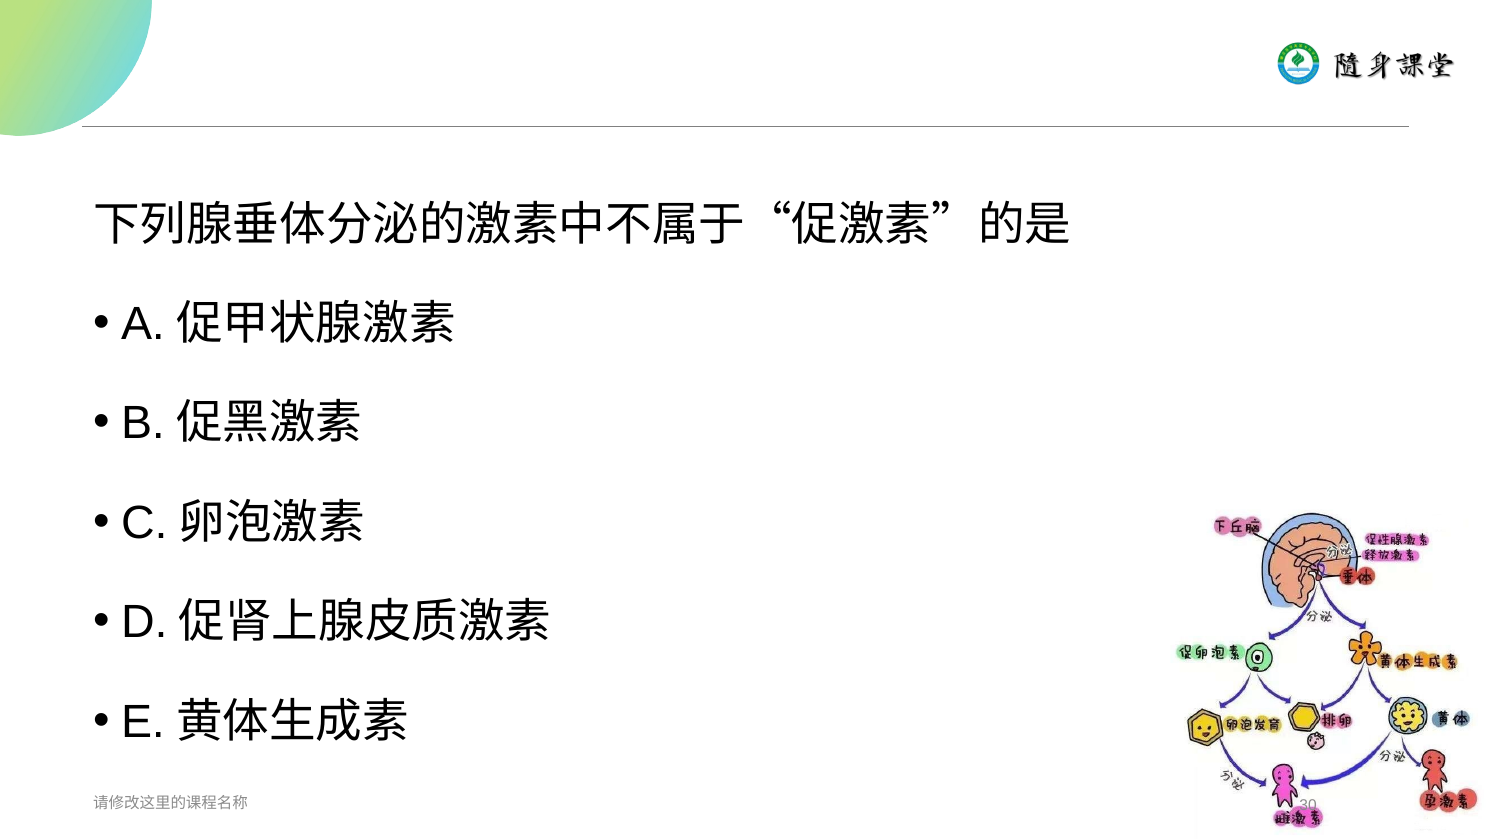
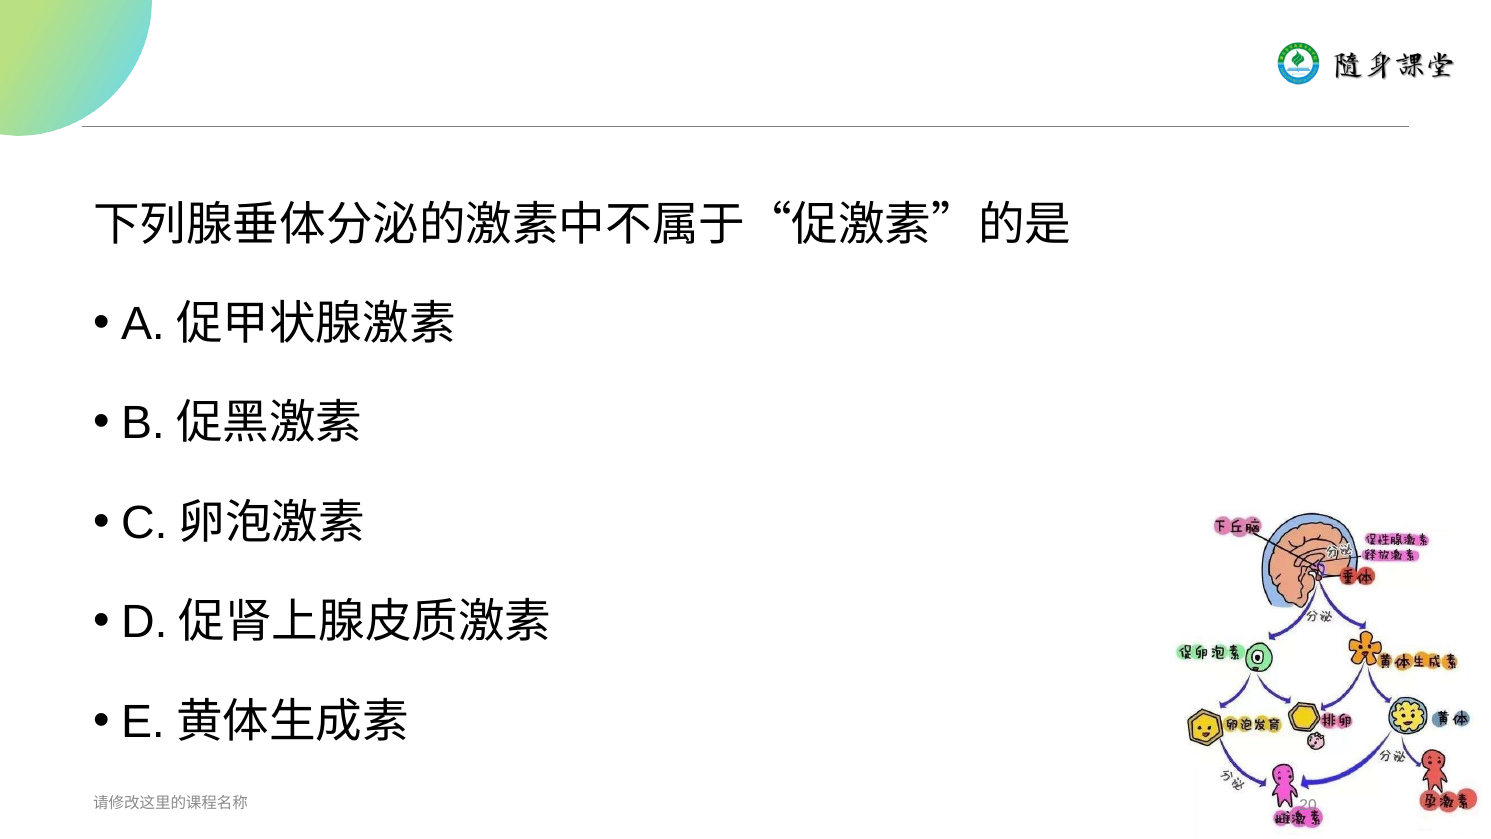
30: 30 -> 20
